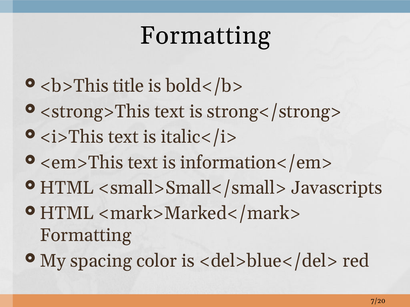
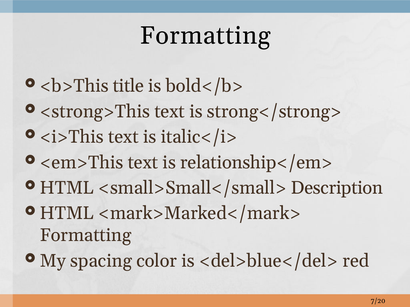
information</em>: information</em> -> relationship</em>
Javascripts: Javascripts -> Description
